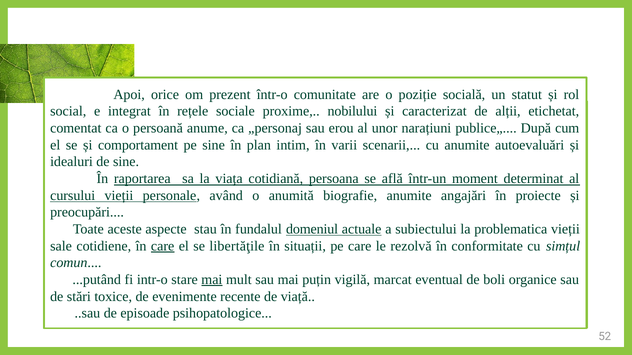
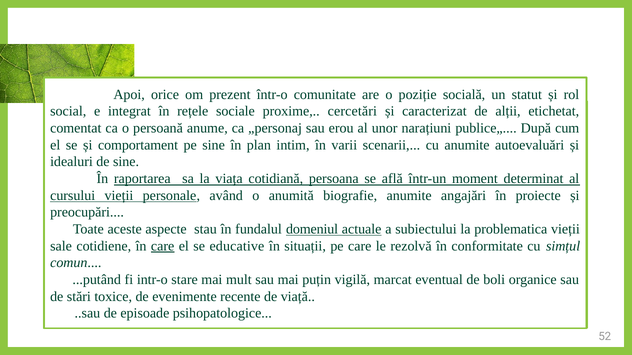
nobilului: nobilului -> cercetări
libertăţile: libertăţile -> educative
mai at (212, 280) underline: present -> none
